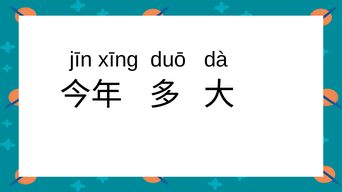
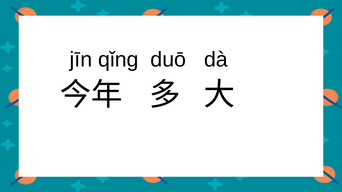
xīng: xīng -> qǐng
